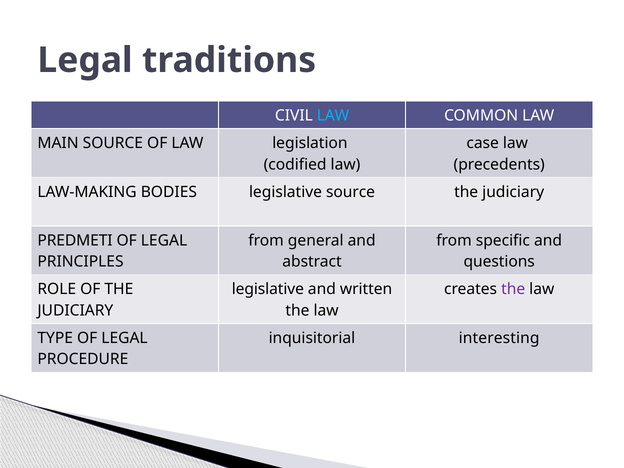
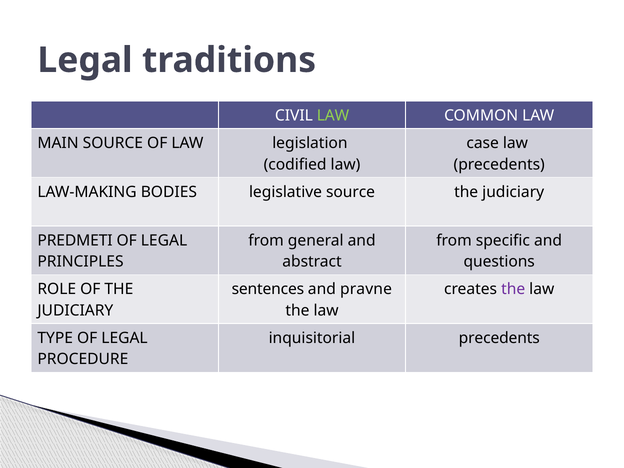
LAW at (333, 116) colour: light blue -> light green
legislative at (268, 289): legislative -> sentences
written: written -> pravne
inquisitorial interesting: interesting -> precedents
